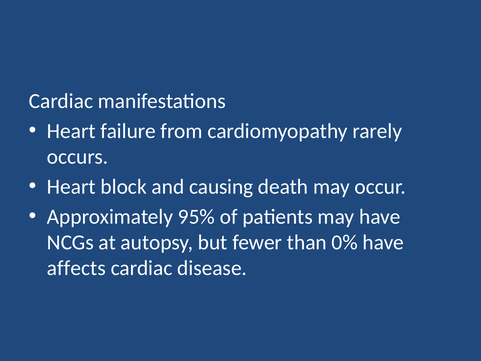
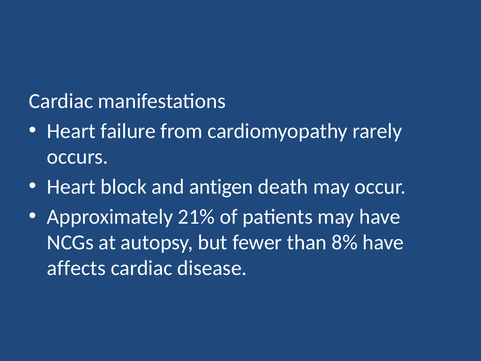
causing: causing -> antigen
95%: 95% -> 21%
0%: 0% -> 8%
